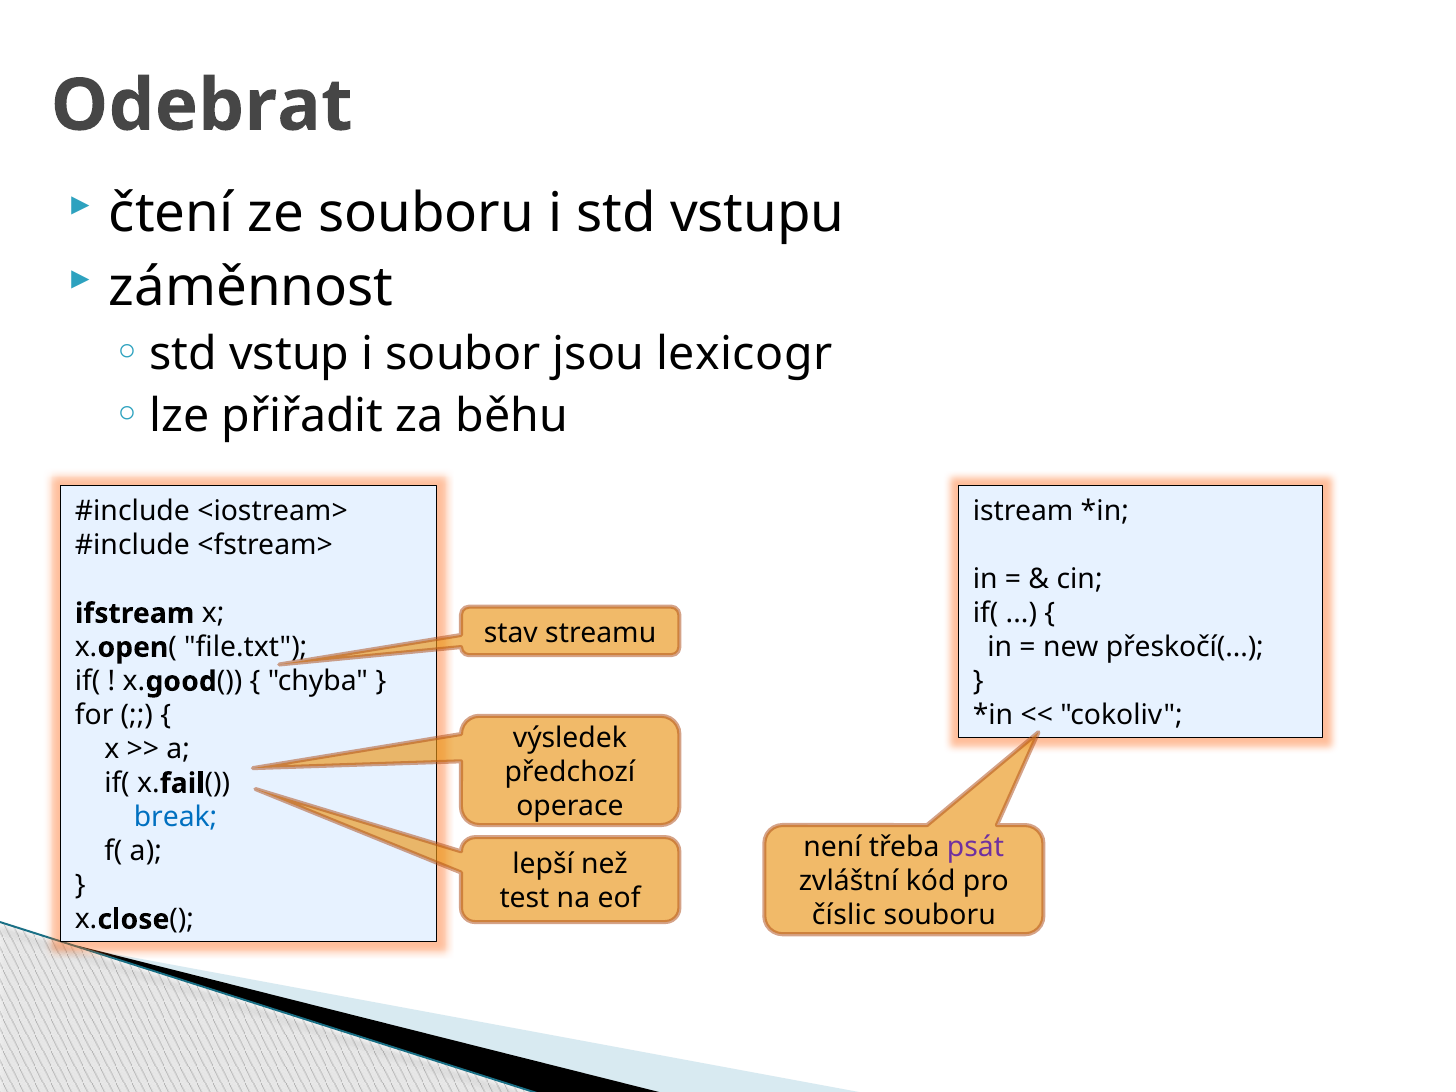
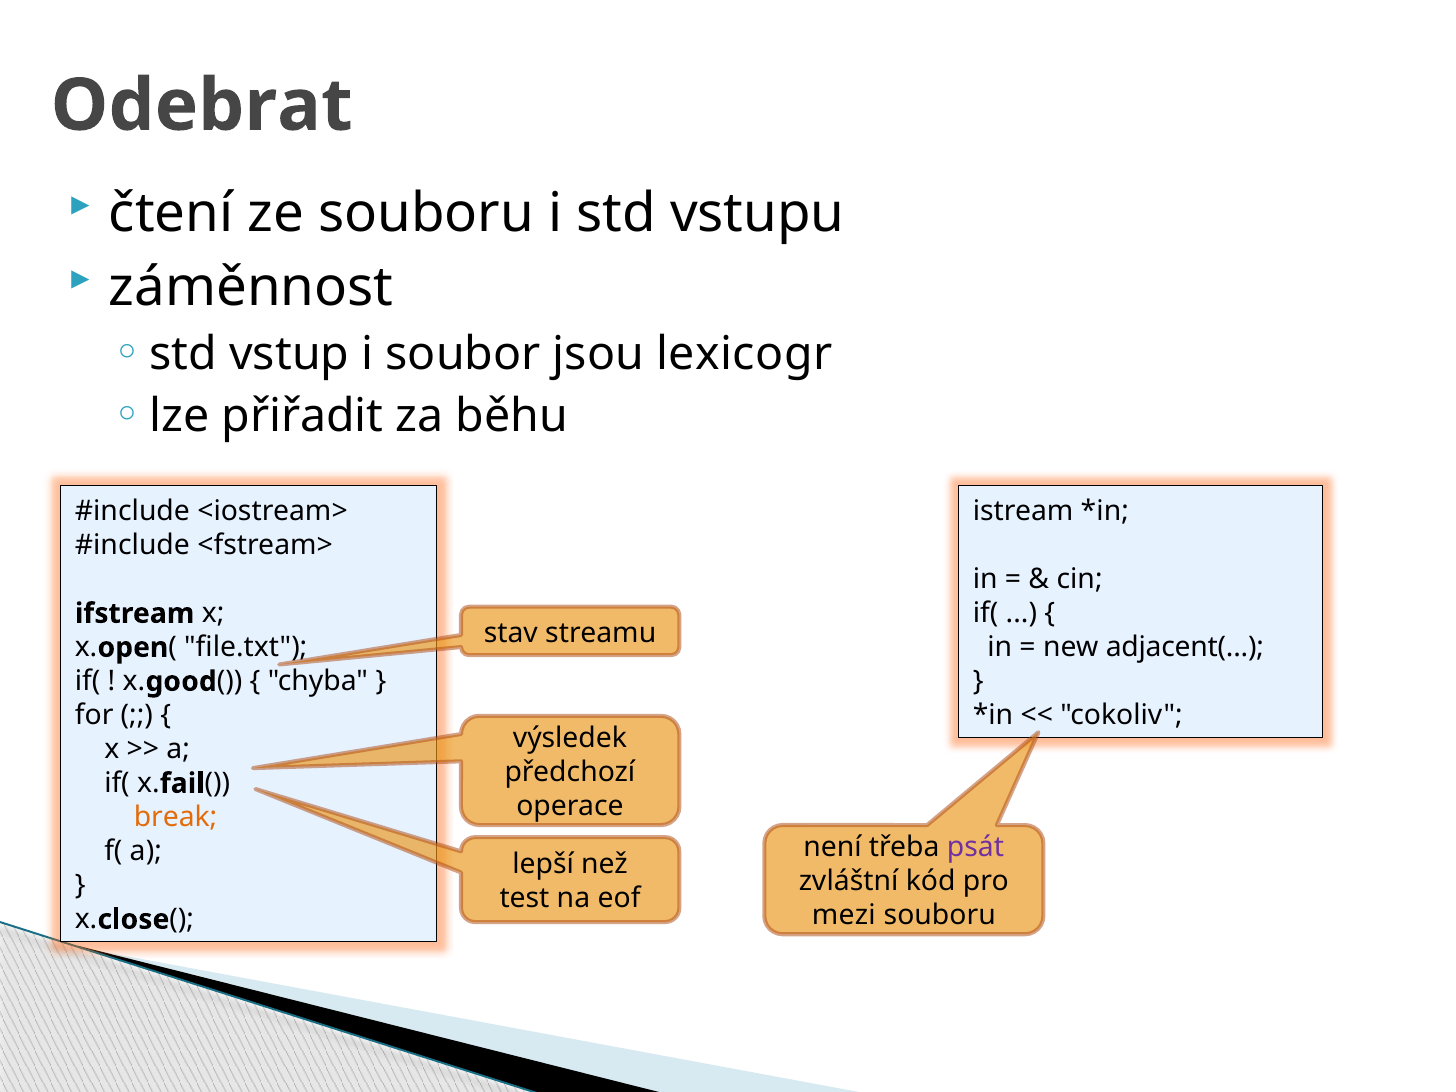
přeskočí(: přeskočí( -> adjacent(
break colour: blue -> orange
číslic: číslic -> mezi
